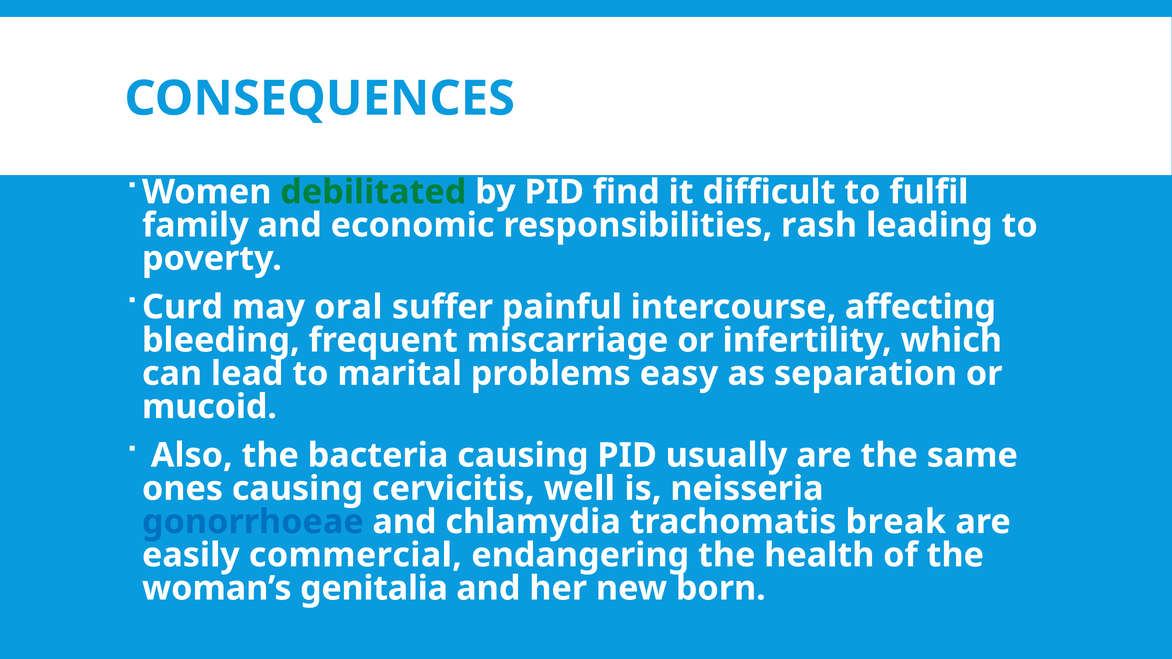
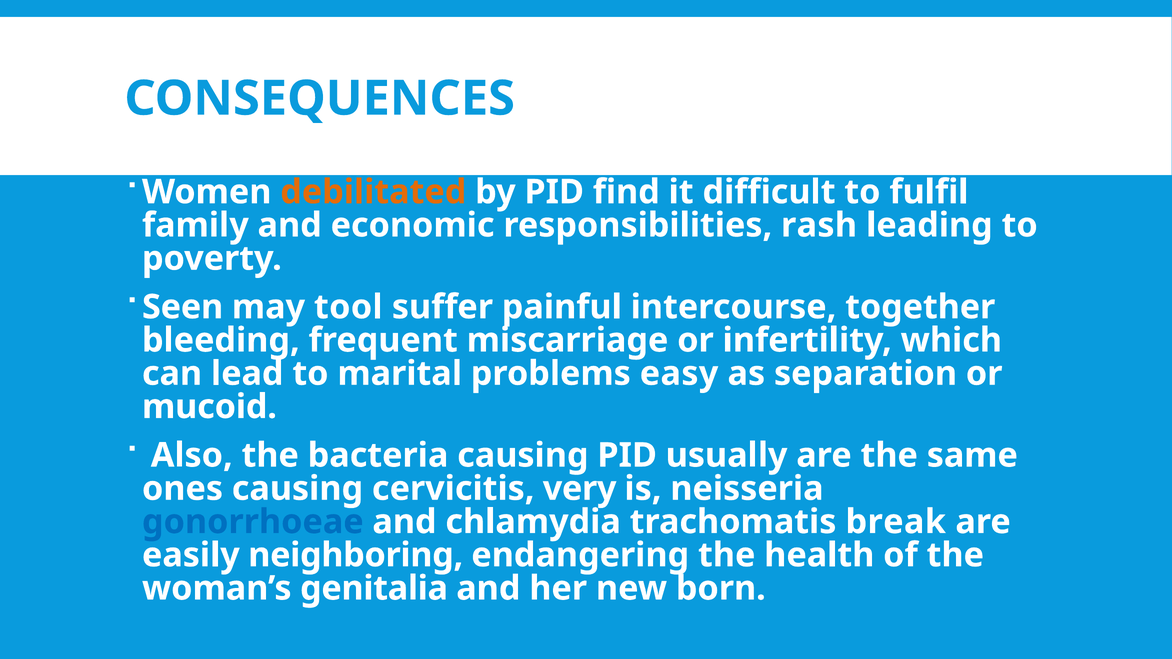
debilitated colour: green -> orange
Curd: Curd -> Seen
oral: oral -> tool
affecting: affecting -> together
well: well -> very
commercial: commercial -> neighboring
